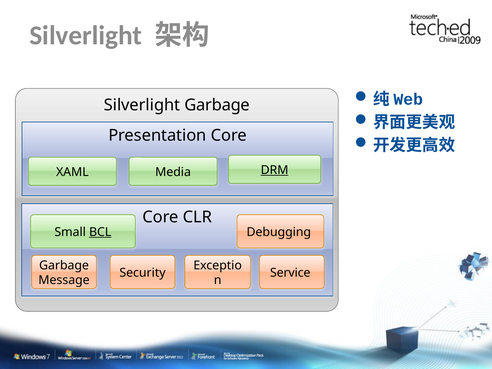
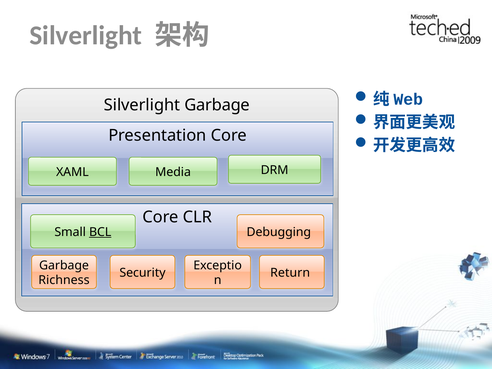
DRM underline: present -> none
Service: Service -> Return
Message: Message -> Richness
